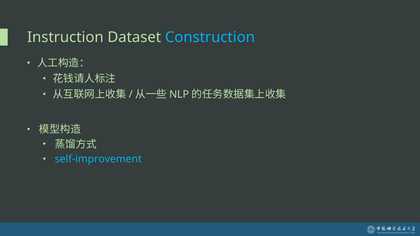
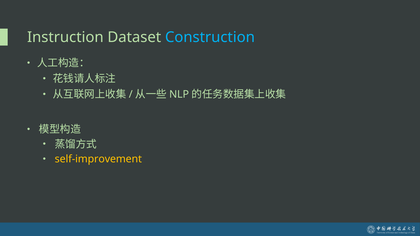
self-improvement colour: light blue -> yellow
